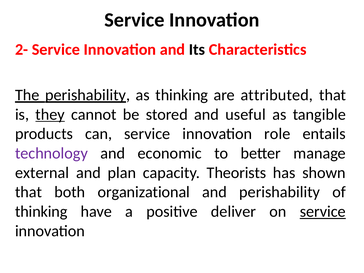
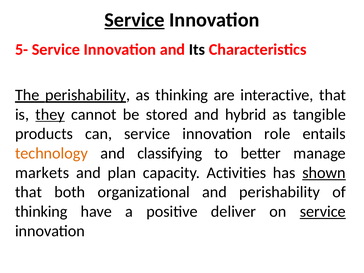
Service at (134, 20) underline: none -> present
2-: 2- -> 5-
attributed: attributed -> interactive
useful: useful -> hybrid
technology colour: purple -> orange
economic: economic -> classifying
external: external -> markets
Theorists: Theorists -> Activities
shown underline: none -> present
